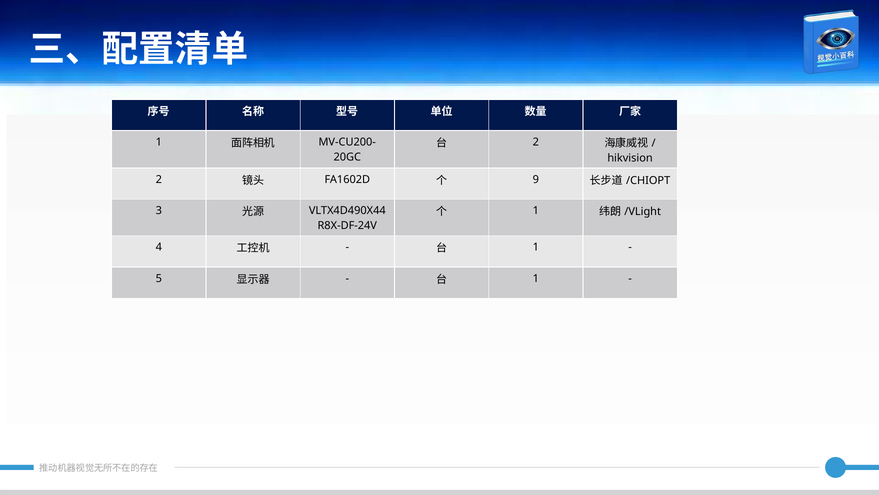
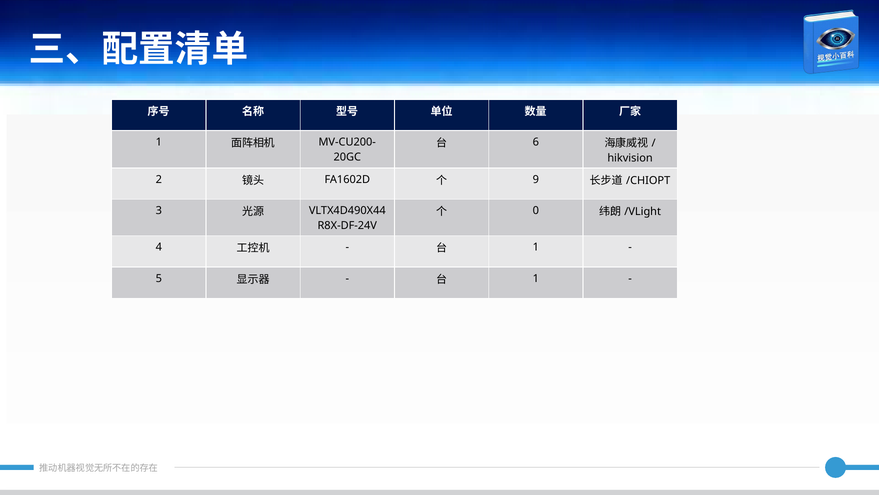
2 at (536, 142): 2 -> 6
1 at (536, 210): 1 -> 0
